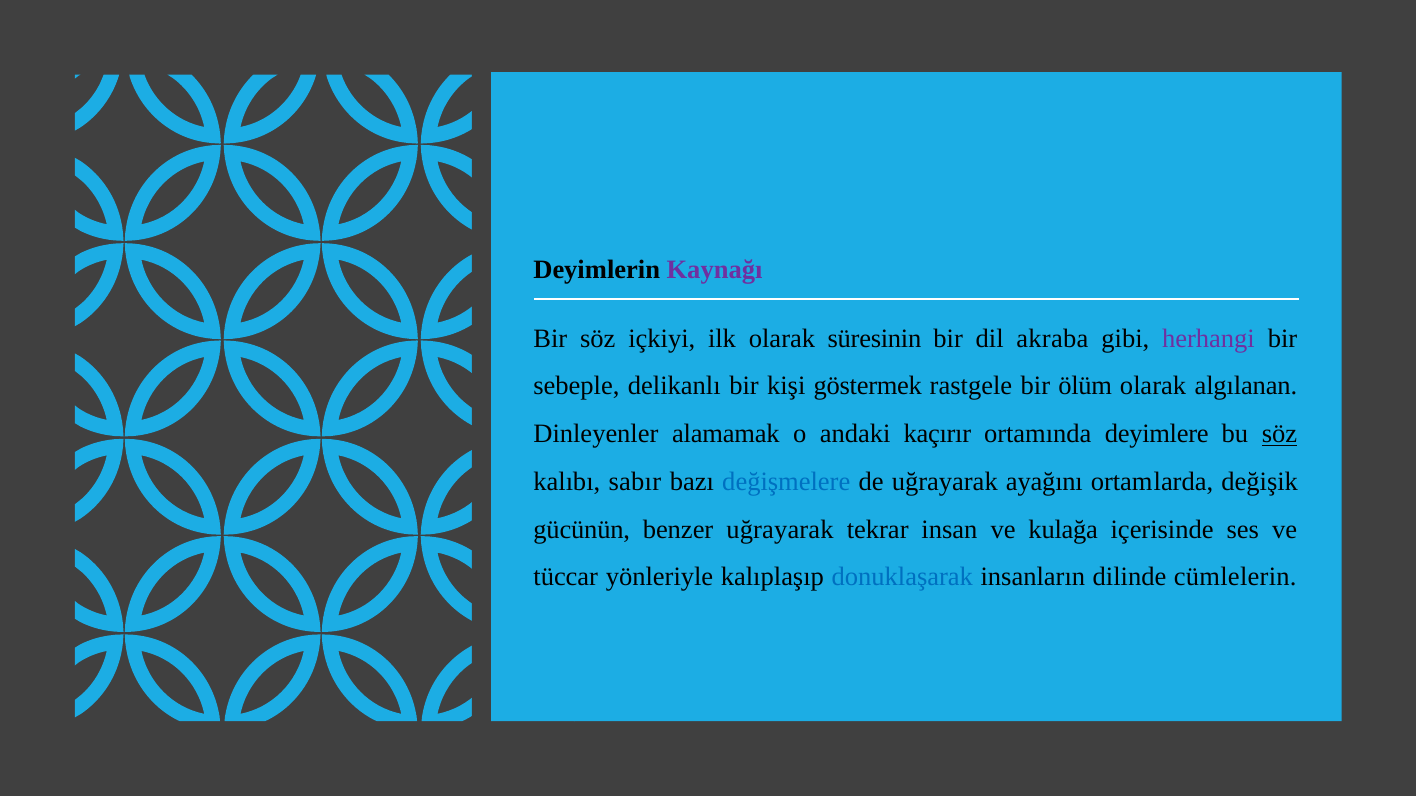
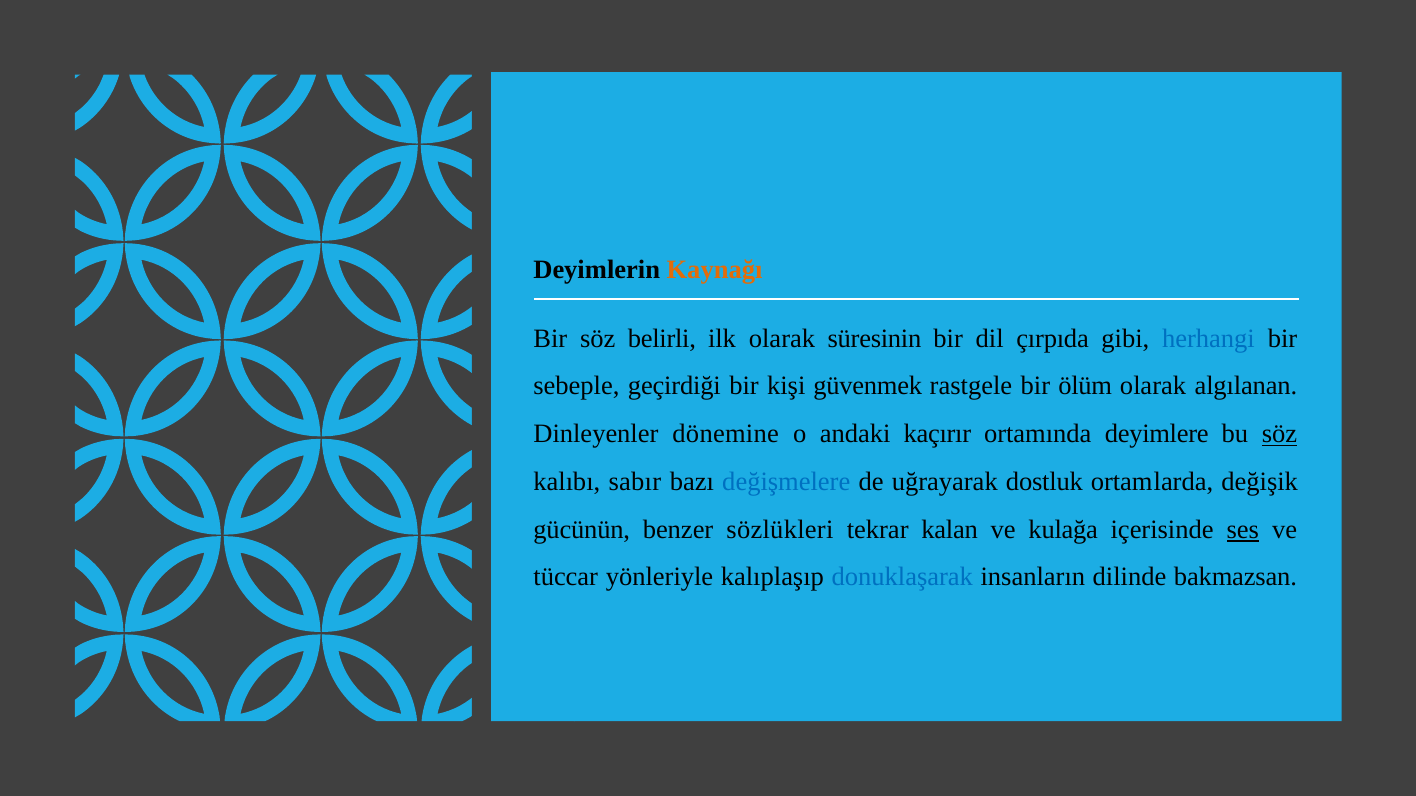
Kaynağı colour: purple -> orange
içkiyi: içkiyi -> belirli
akraba: akraba -> çırpıda
herhangi colour: purple -> blue
delikanlı: delikanlı -> geçirdiği
göstermek: göstermek -> güvenmek
alamamak: alamamak -> dönemine
ayağını: ayağını -> dostluk
benzer uğrayarak: uğrayarak -> sözlükleri
insan: insan -> kalan
ses underline: none -> present
cümlelerin: cümlelerin -> bakmazsan
